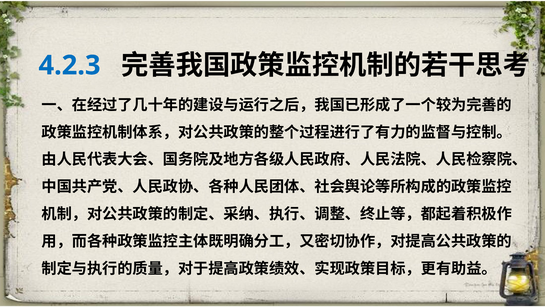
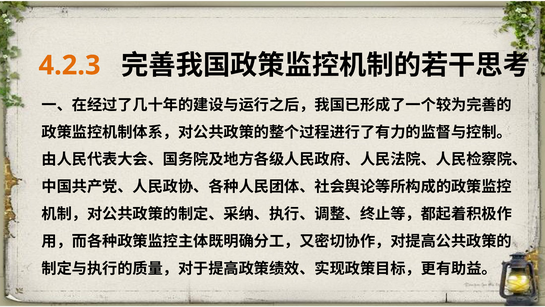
4.2.3 colour: blue -> orange
